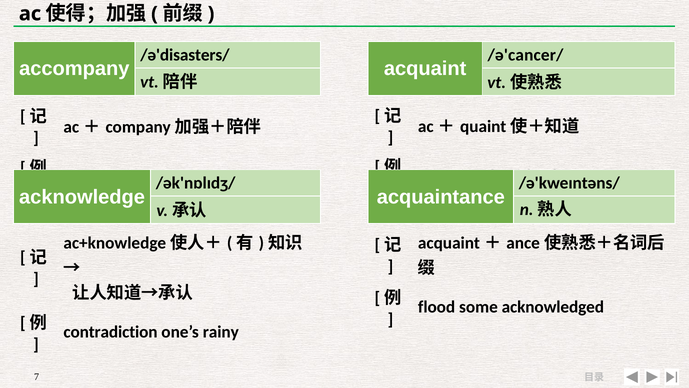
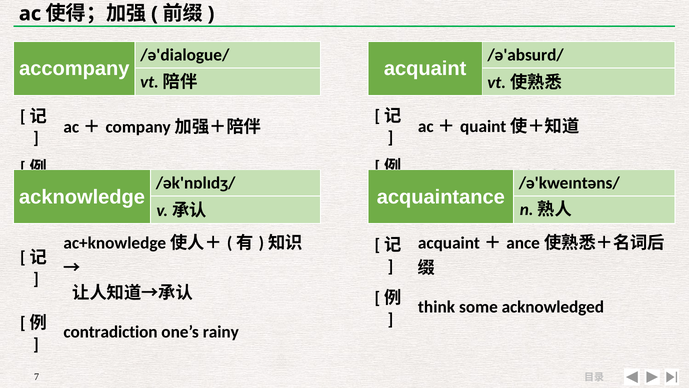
/ə'disasters/: /ə'disasters/ -> /ə'dialogue/
/ə'cancer/: /ə'cancer/ -> /ə'absurd/
flood: flood -> think
